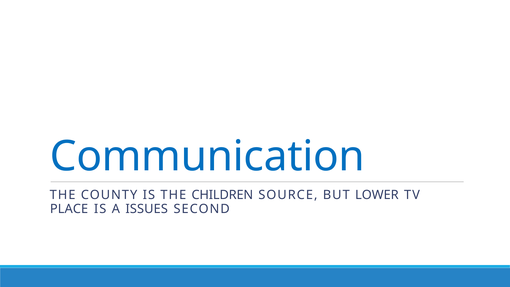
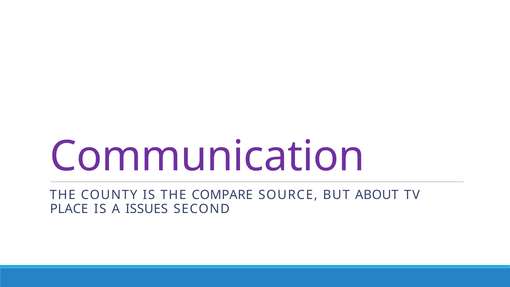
Communication colour: blue -> purple
CHILDREN: CHILDREN -> COMPARE
LOWER: LOWER -> ABOUT
